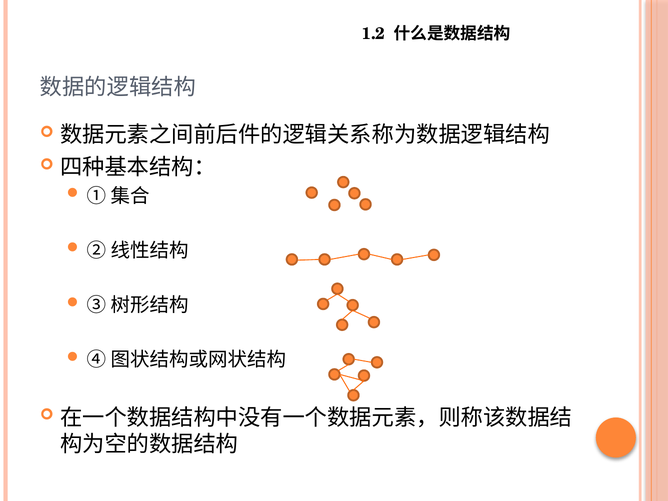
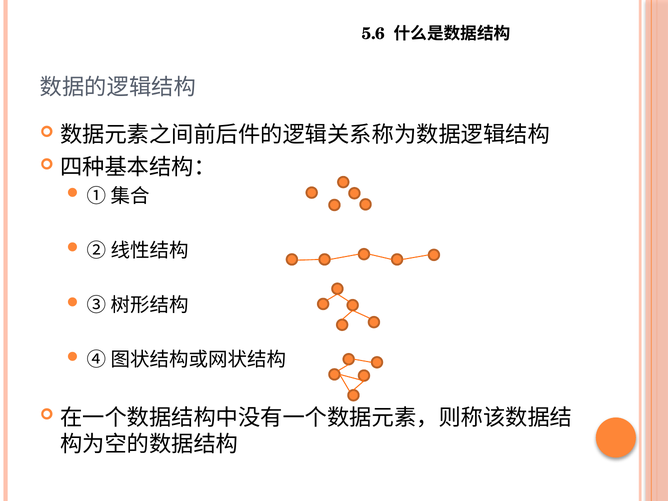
1.2: 1.2 -> 5.6
